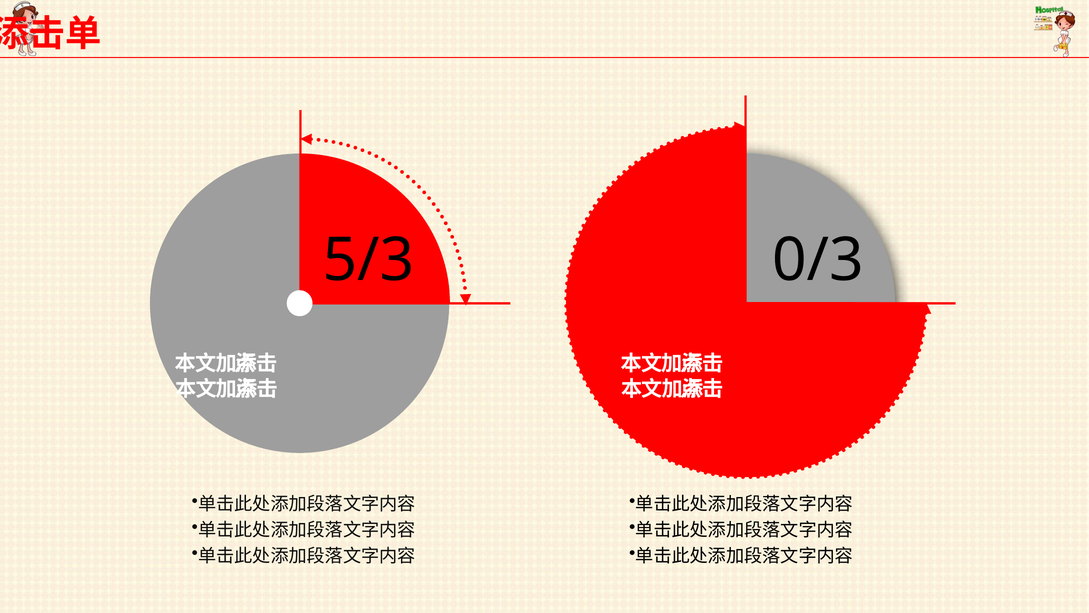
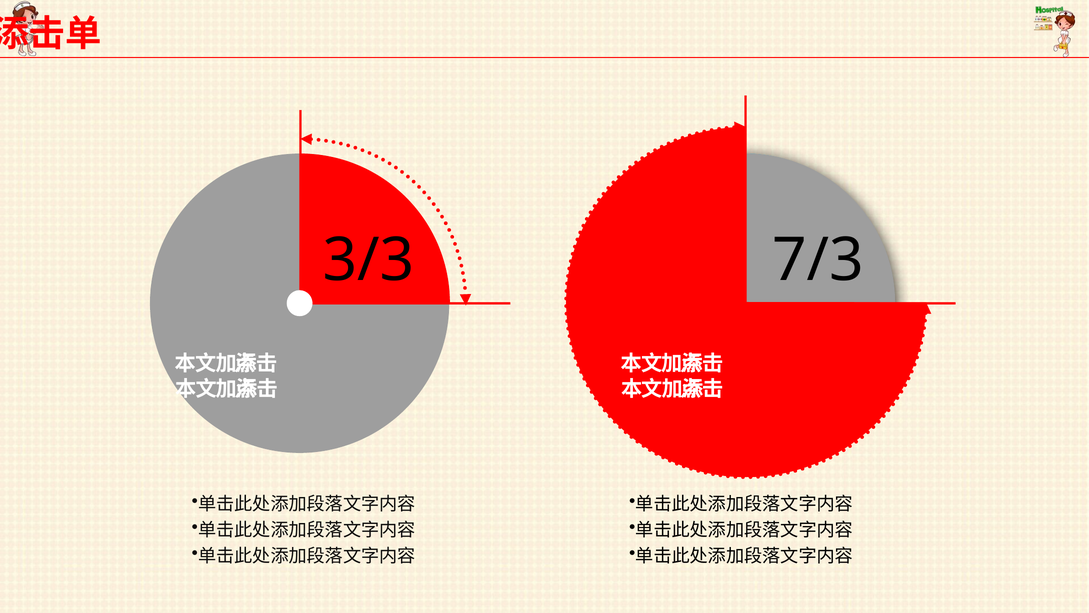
5/3: 5/3 -> 3/3
0/3: 0/3 -> 7/3
